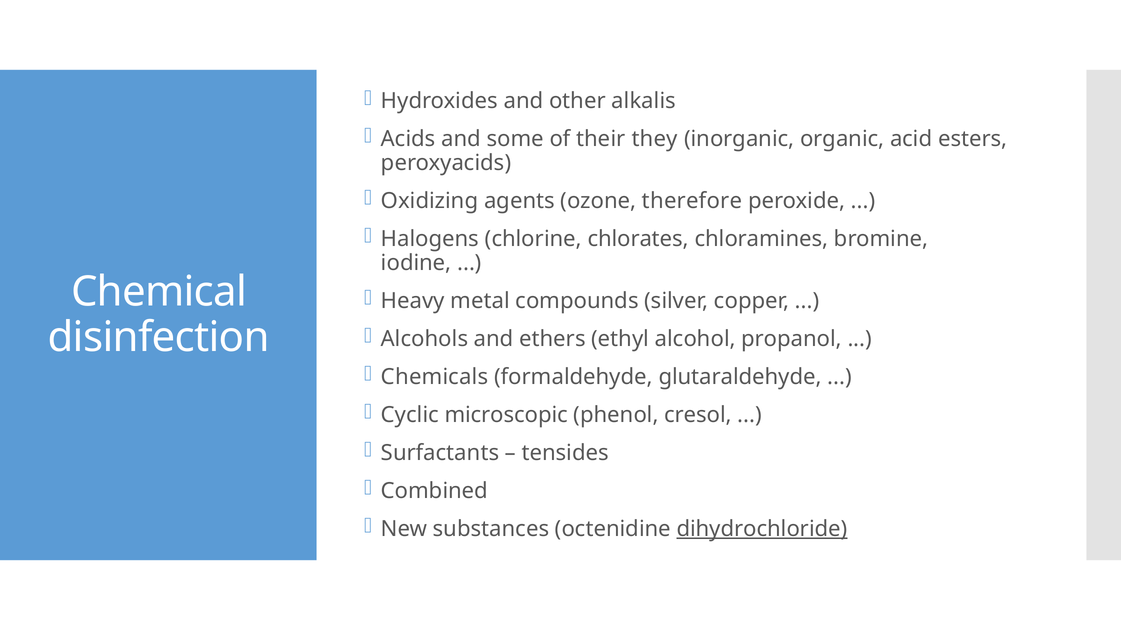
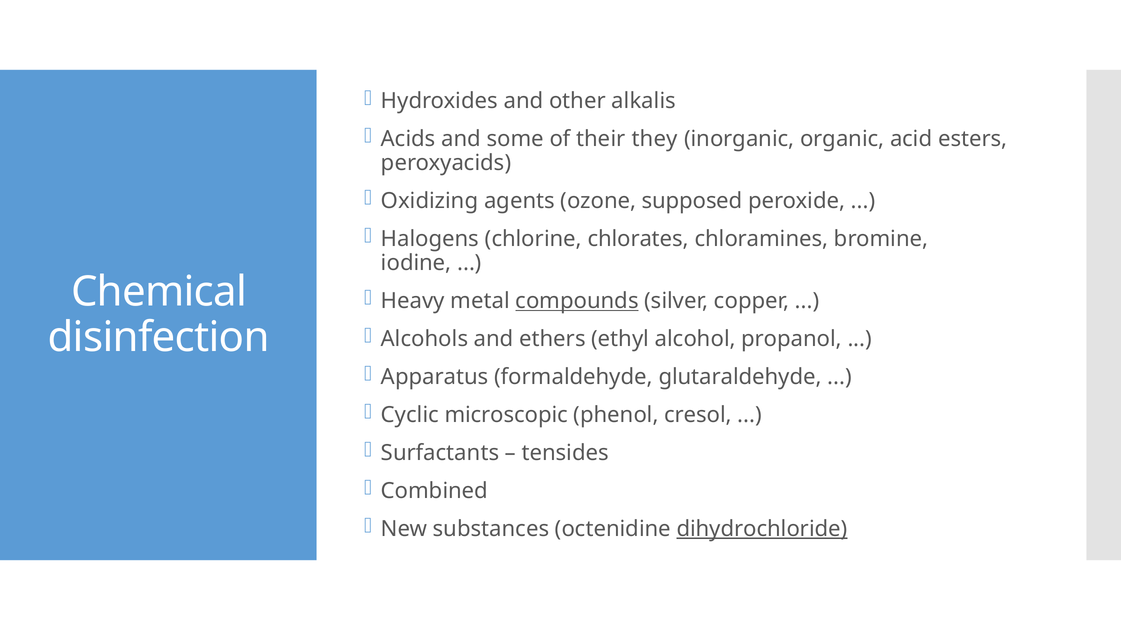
therefore: therefore -> supposed
compounds underline: none -> present
Chemicals: Chemicals -> Apparatus
